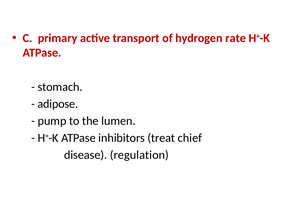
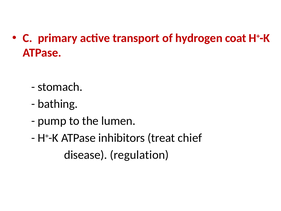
rate: rate -> coat
adipose: adipose -> bathing
